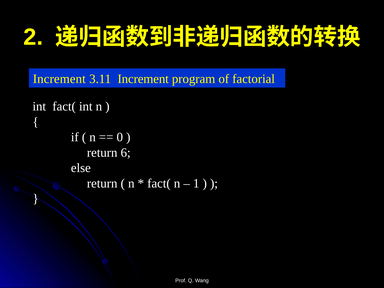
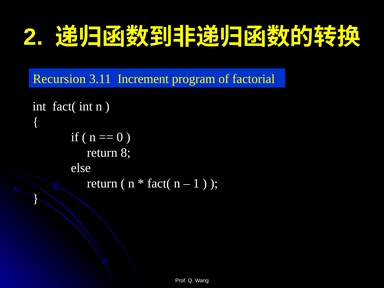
Increment at (59, 79): Increment -> Recursion
6: 6 -> 8
